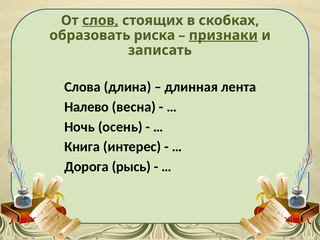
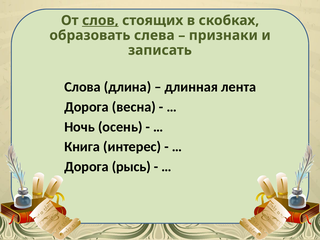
риска: риска -> слева
признаки underline: present -> none
Налево at (87, 107): Налево -> Дорога
